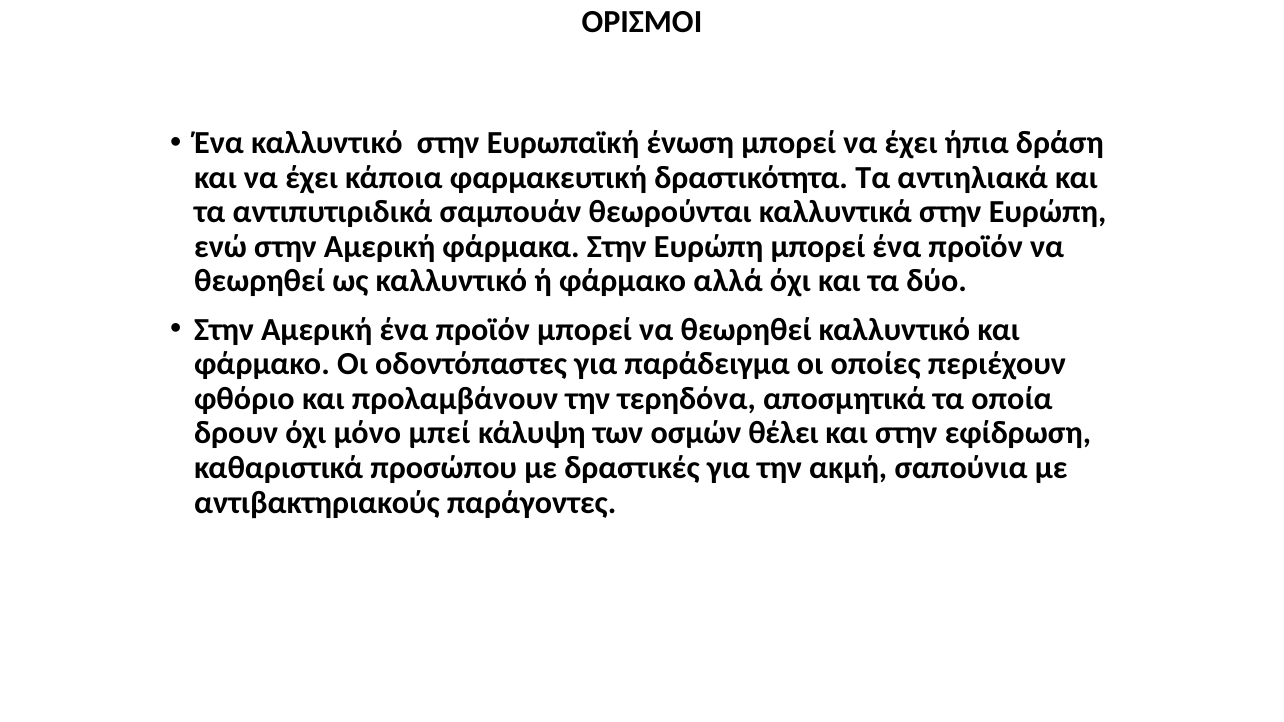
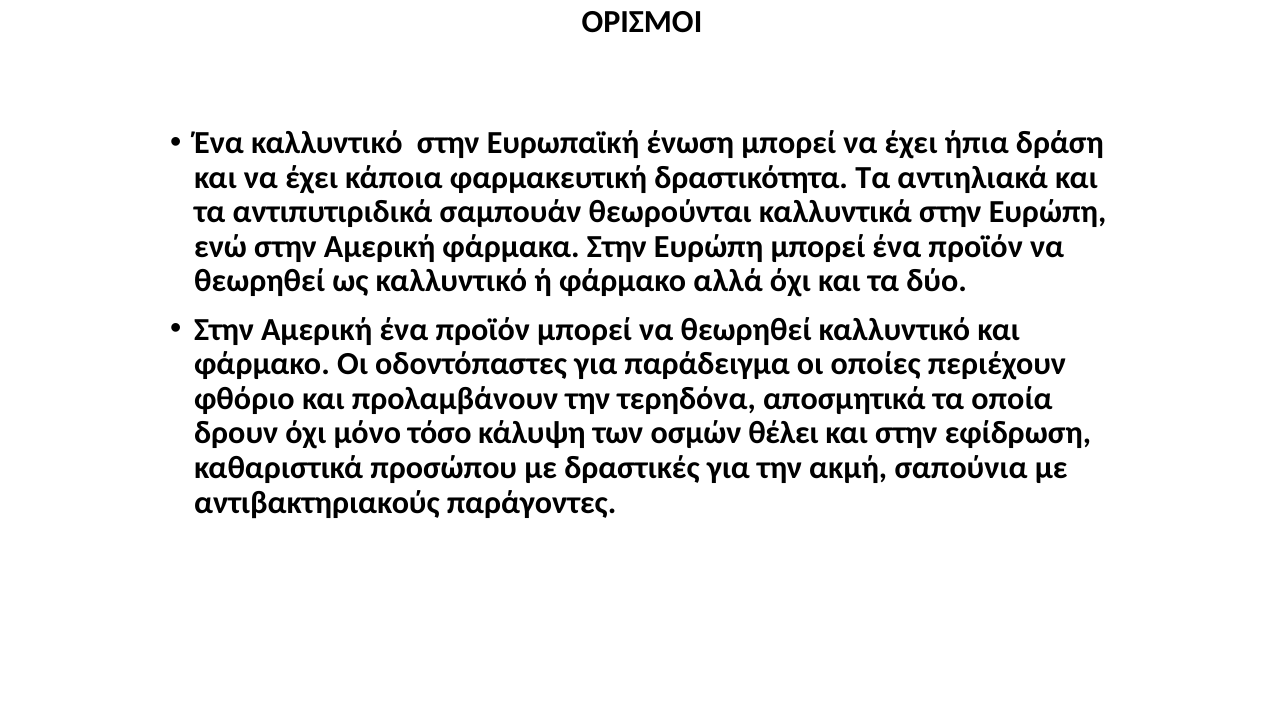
μπεί: μπεί -> τόσο
